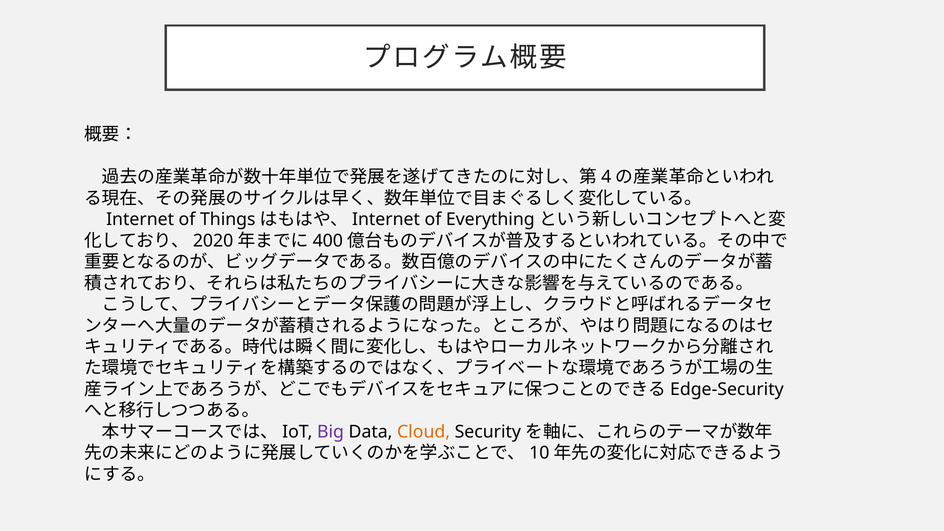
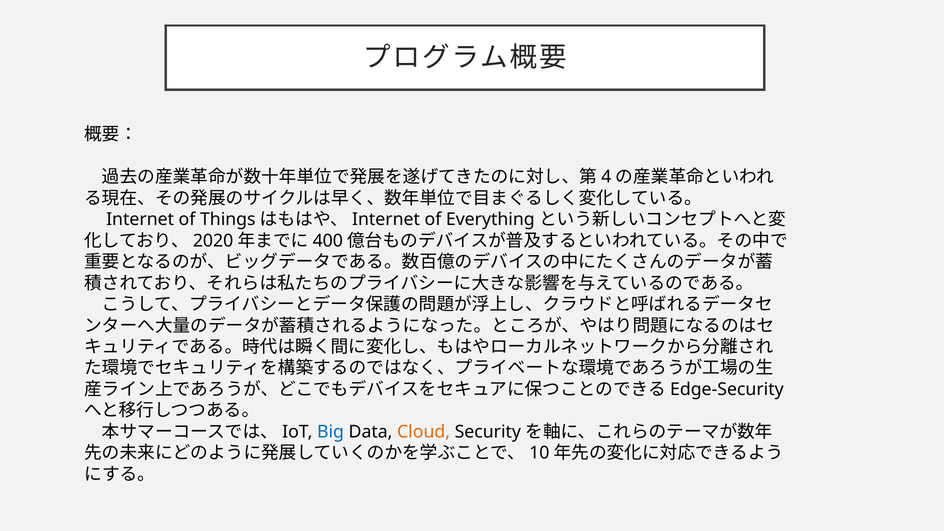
Big colour: purple -> blue
